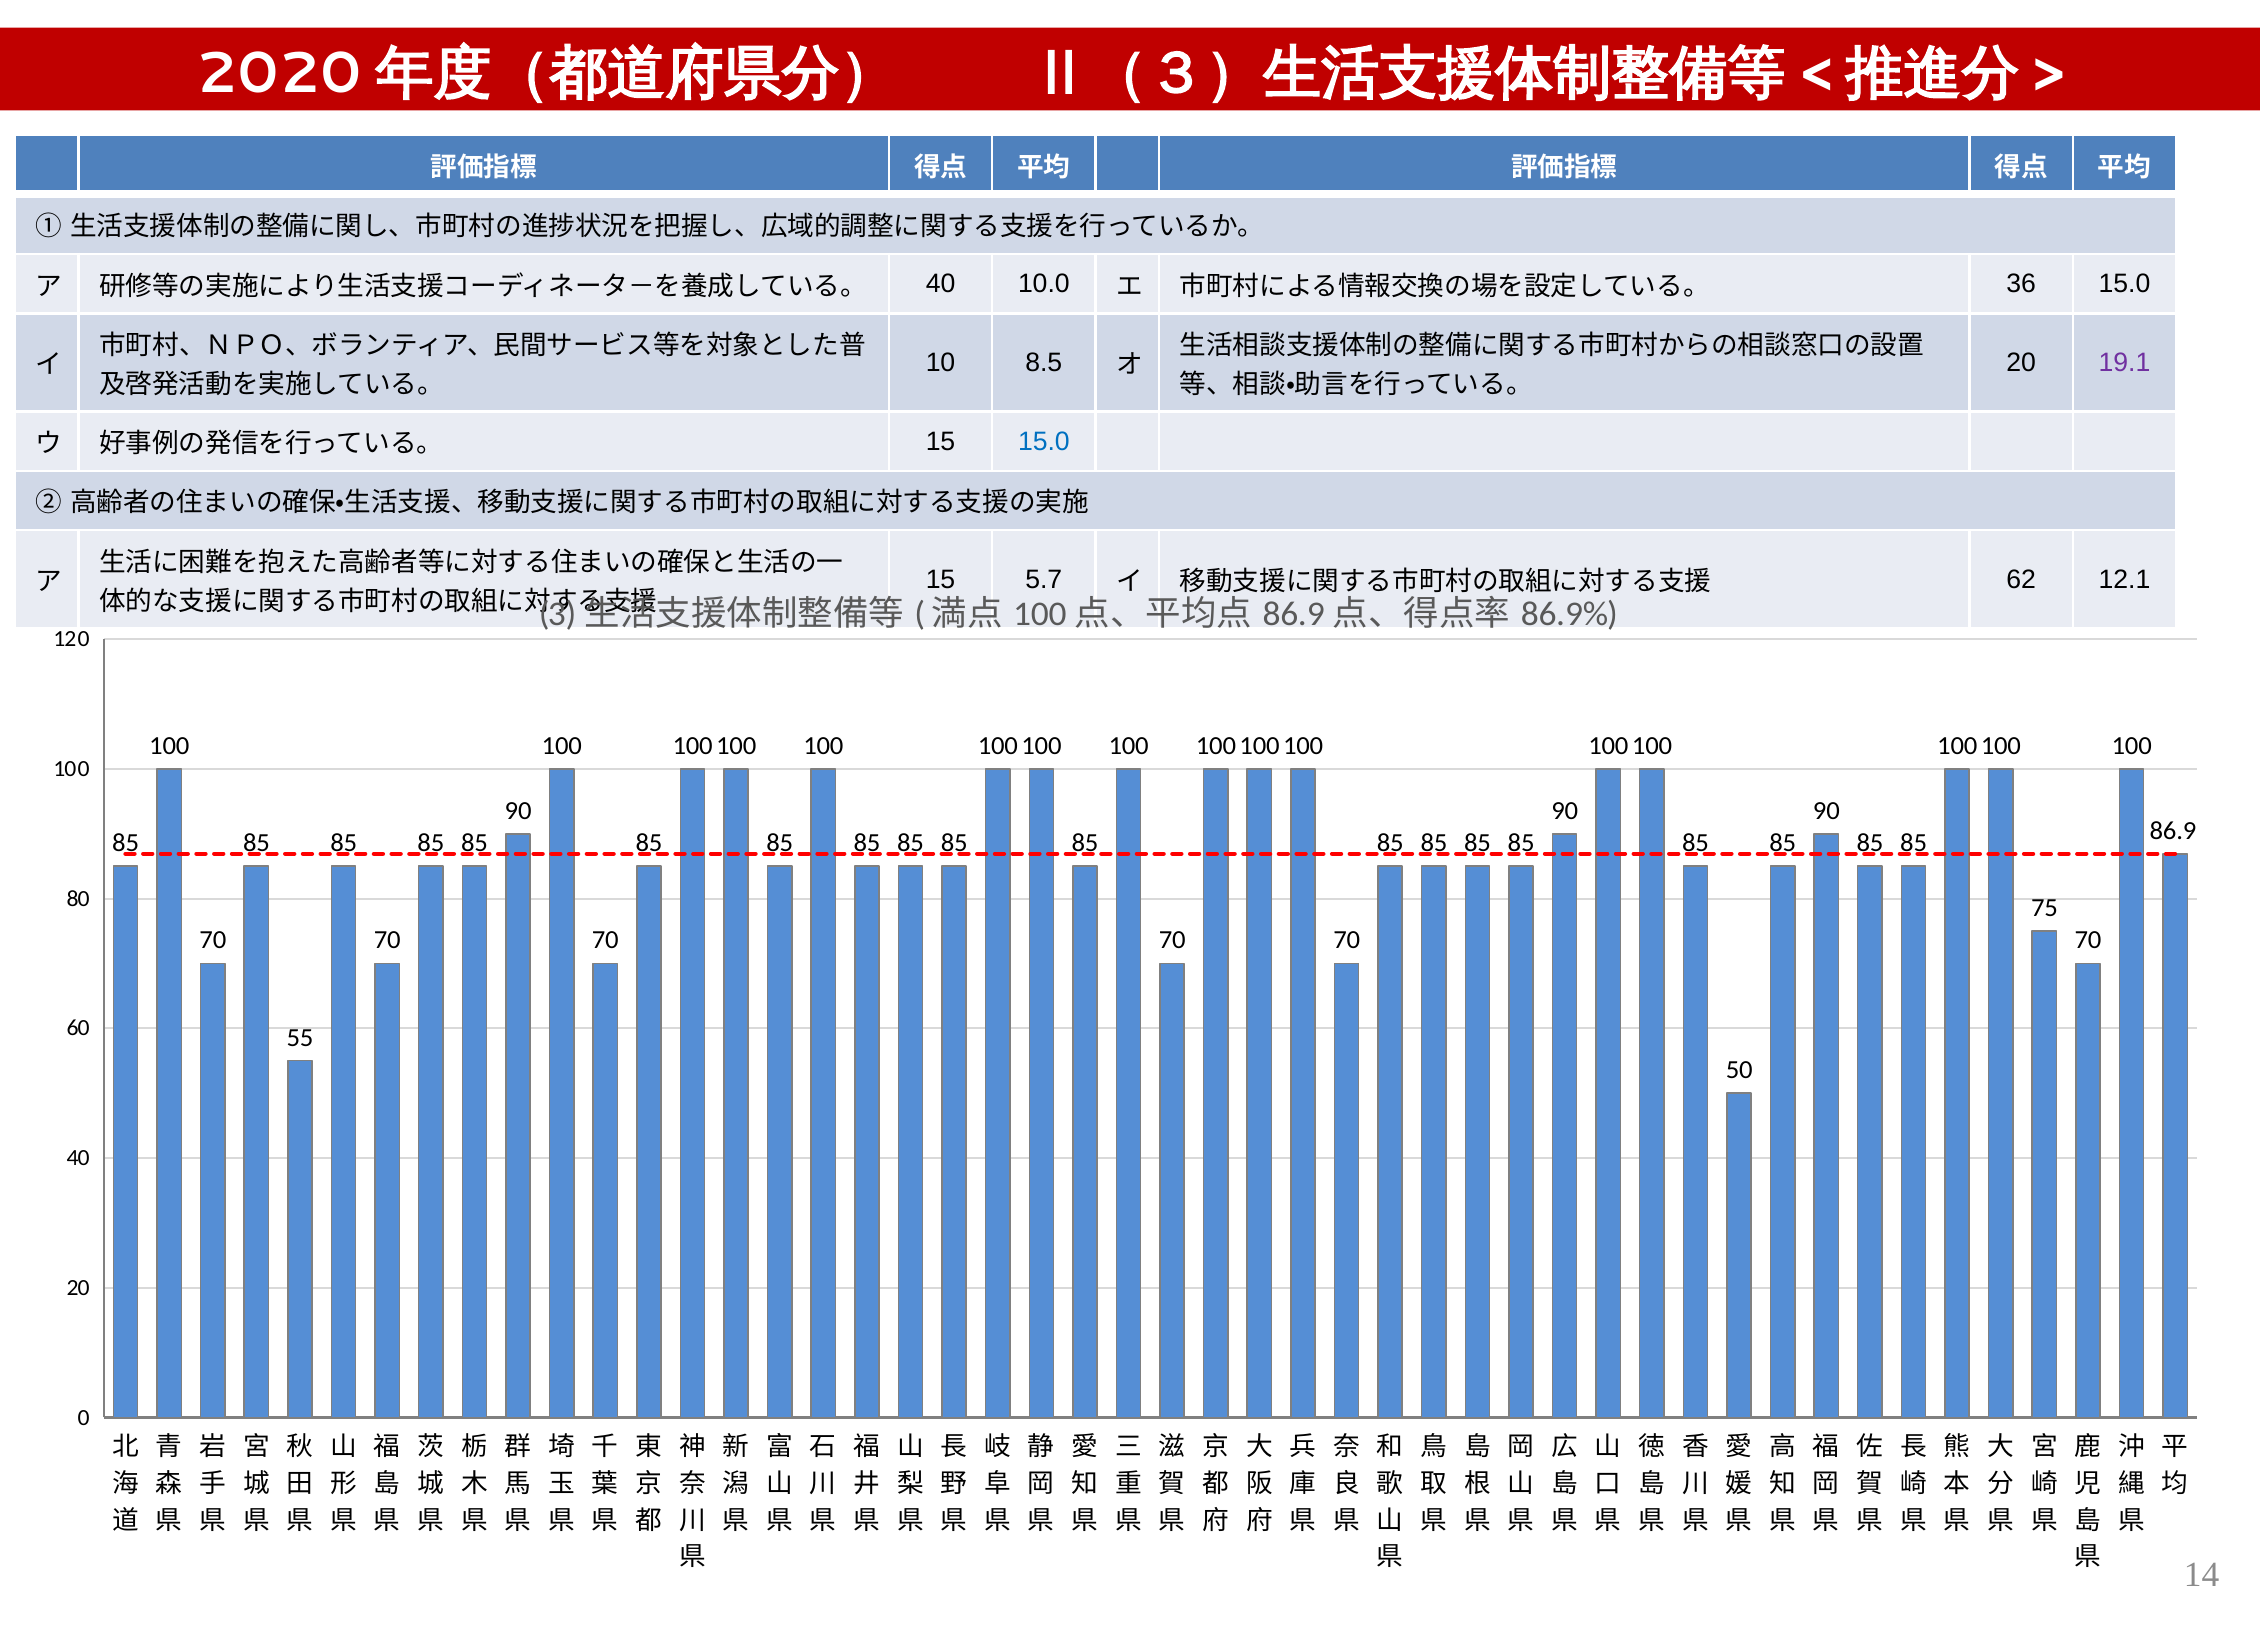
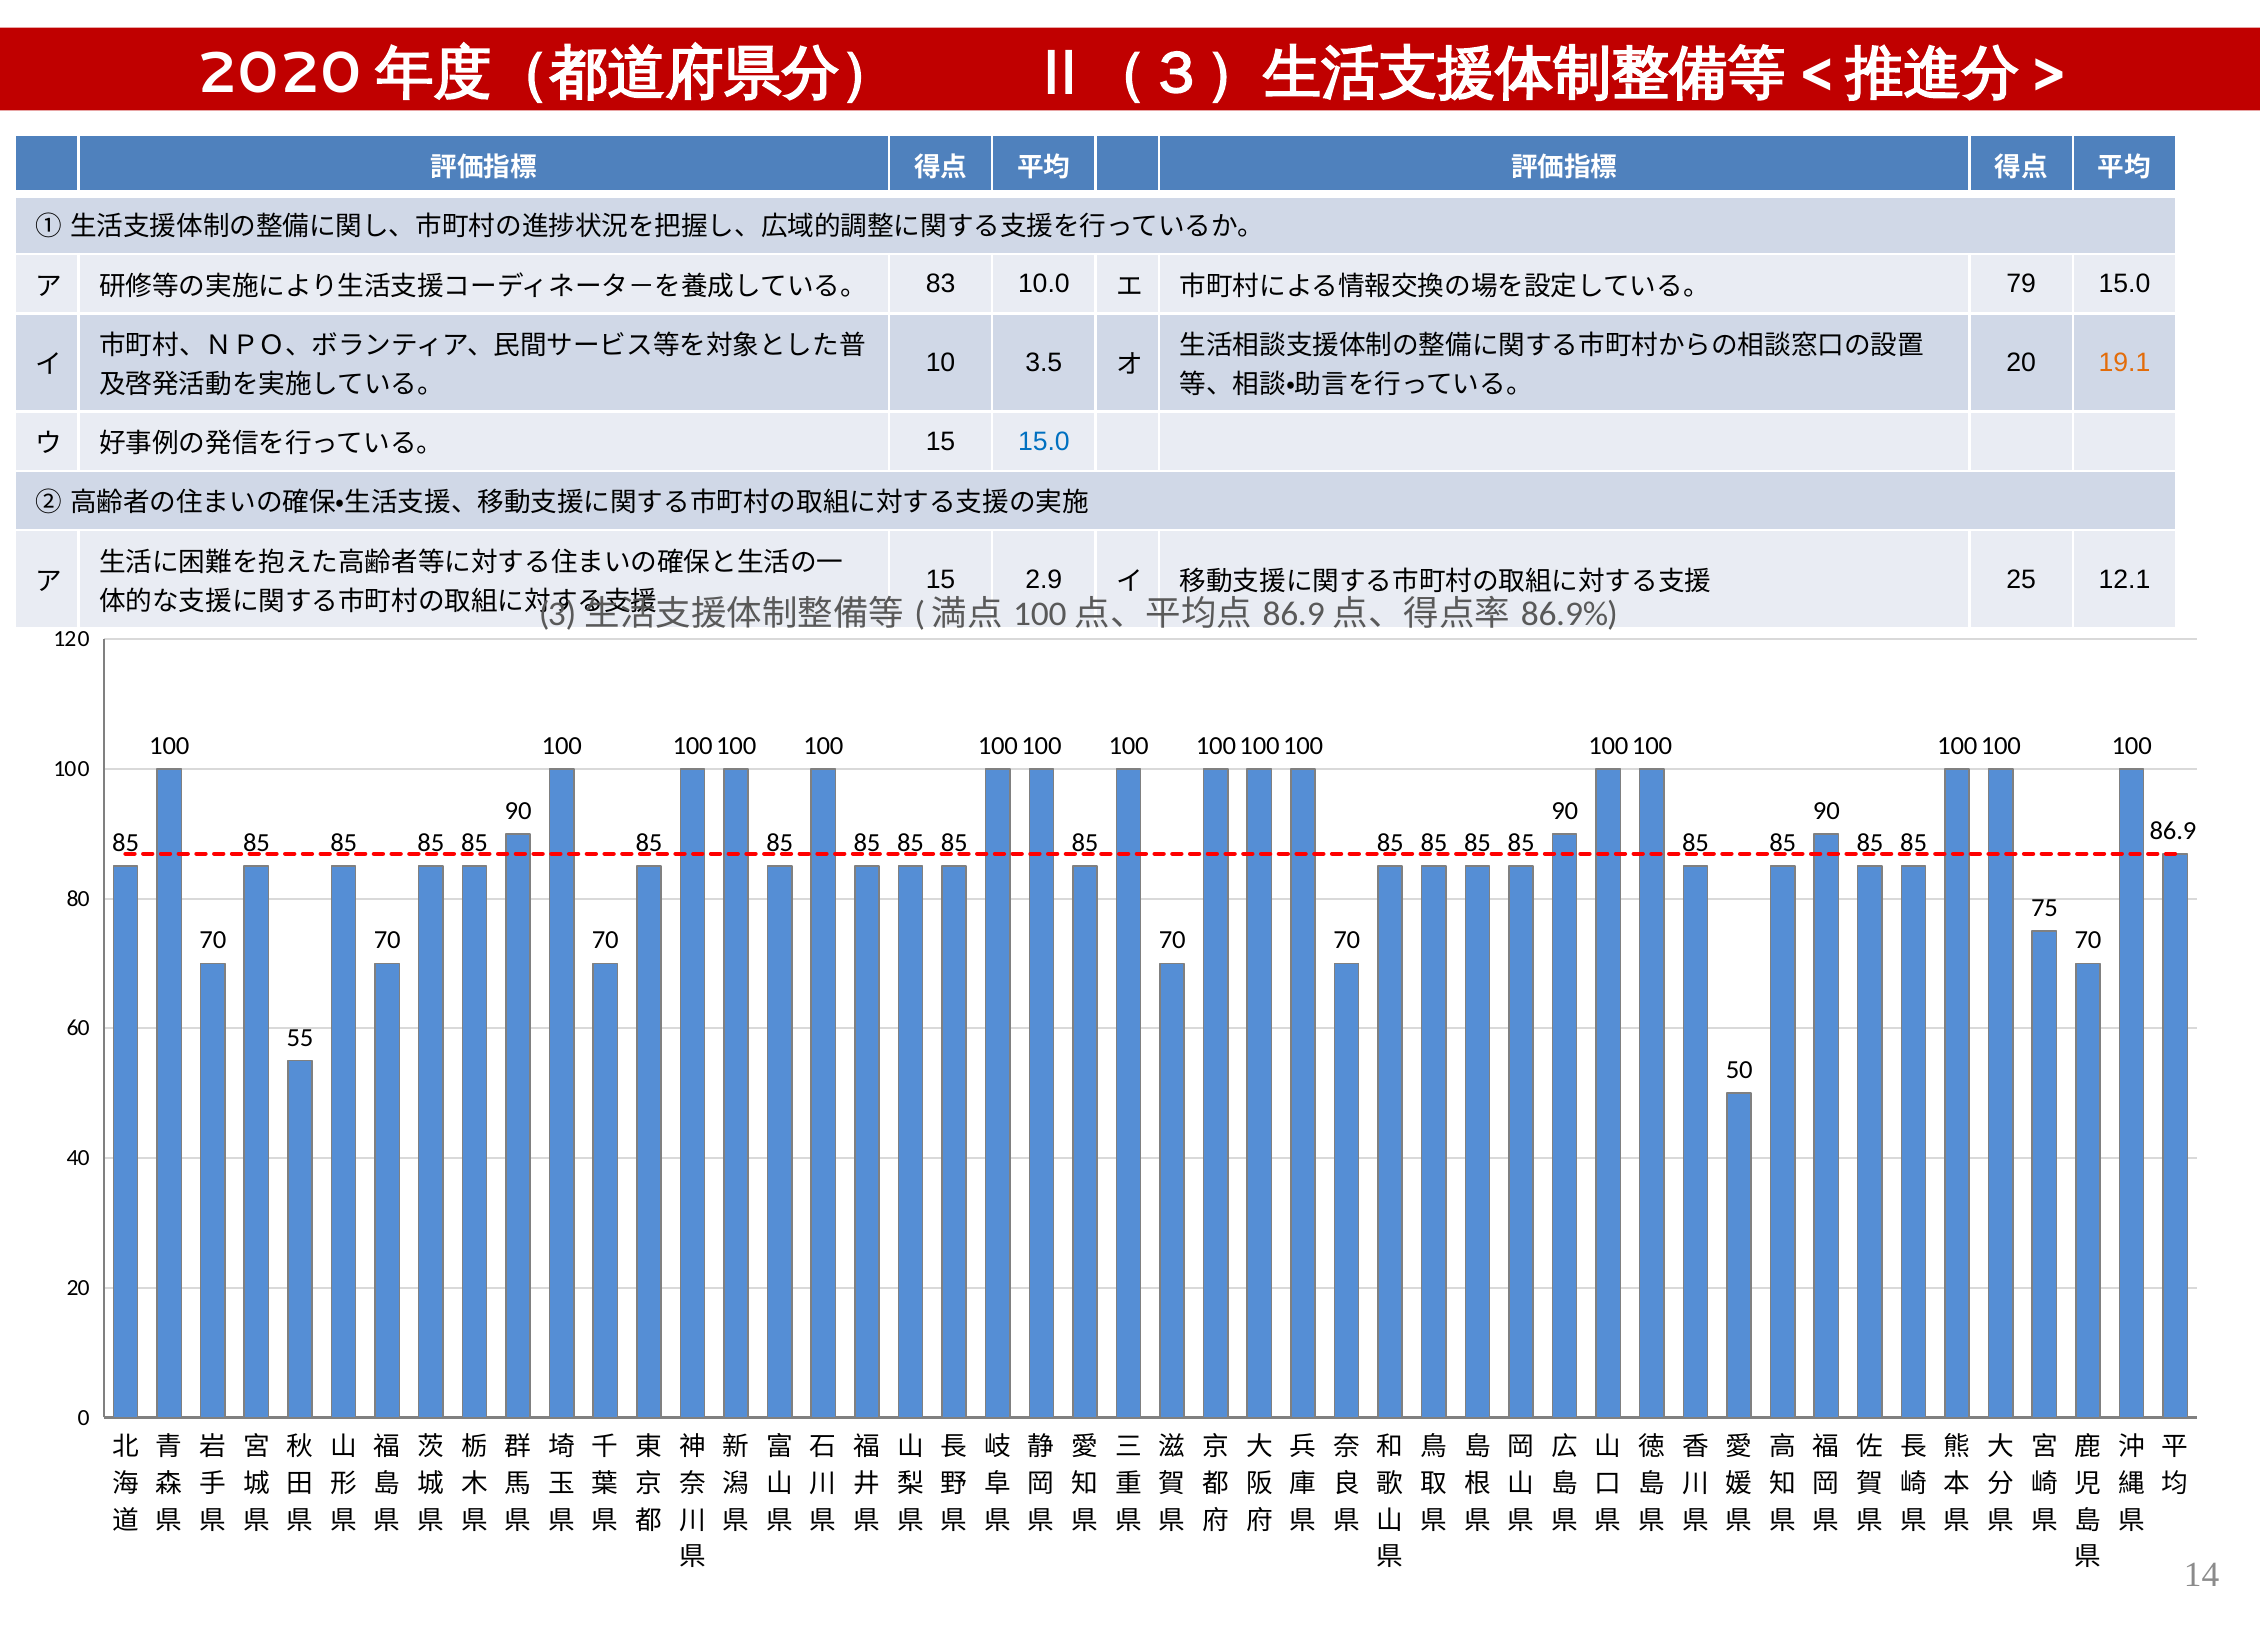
40 at (941, 284): 40 -> 83
36: 36 -> 79
8.5: 8.5 -> 3.5
19.1 colour: purple -> orange
5.7: 5.7 -> 2.9
62: 62 -> 25
